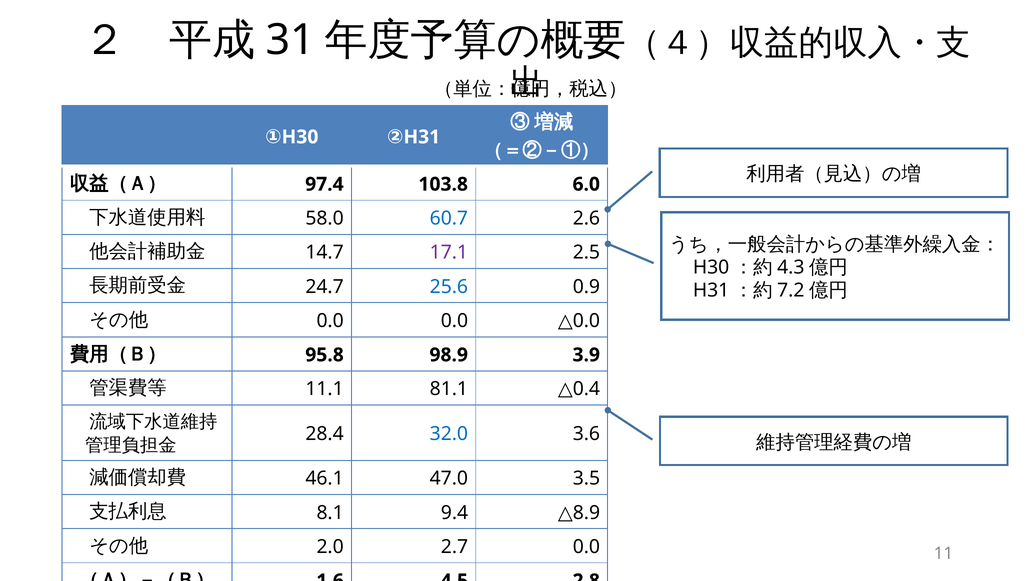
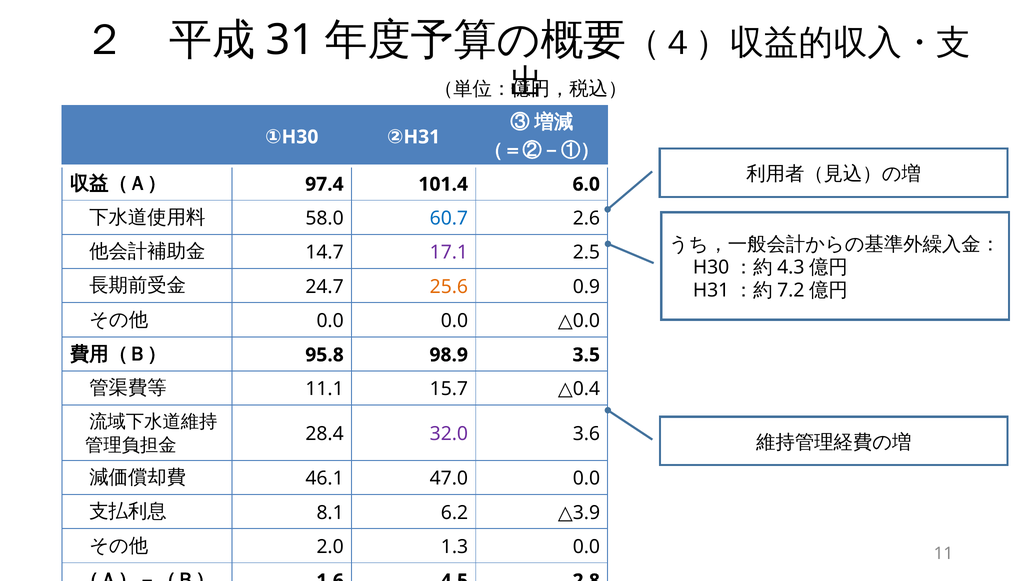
103.8: 103.8 -> 101.4
25.6 colour: blue -> orange
3.9: 3.9 -> 3.5
81.1: 81.1 -> 15.7
32.0 colour: blue -> purple
47.0 3.5: 3.5 -> 0.0
9.4: 9.4 -> 6.2
8.9: 8.9 -> 3.9
2.7: 2.7 -> 1.3
